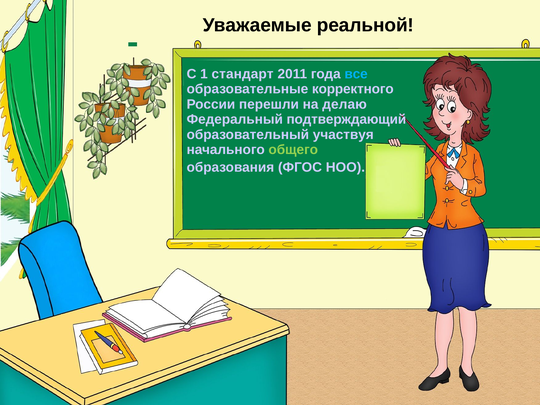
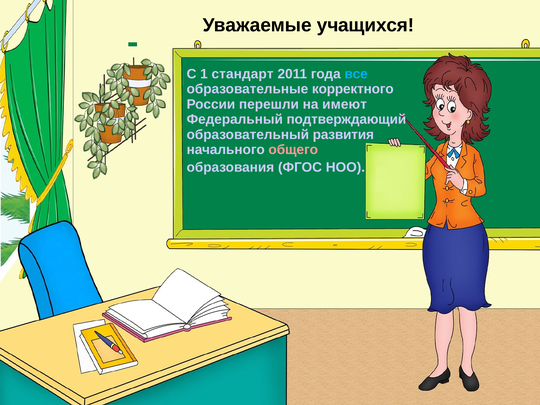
реальной: реальной -> учащихся
делаю: делаю -> имеют
участвуя: участвуя -> развития
общего colour: light green -> pink
